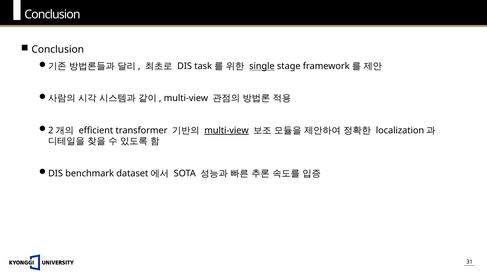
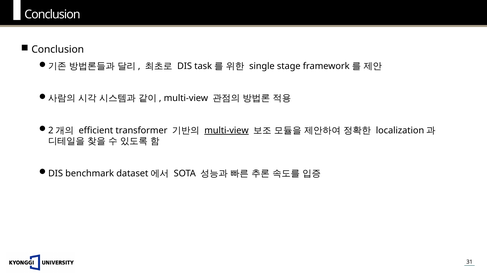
single underline: present -> none
